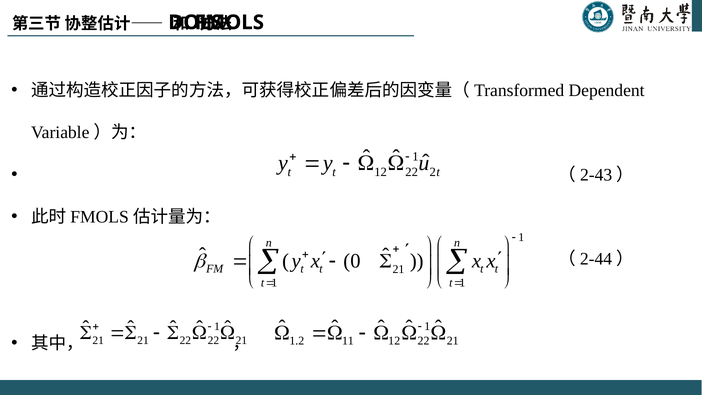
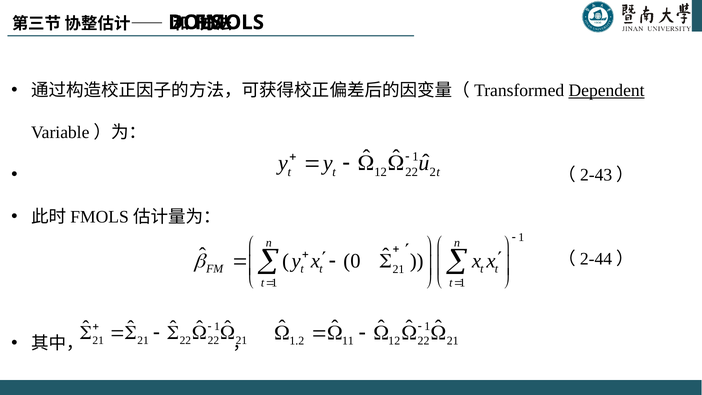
Dependent underline: none -> present
